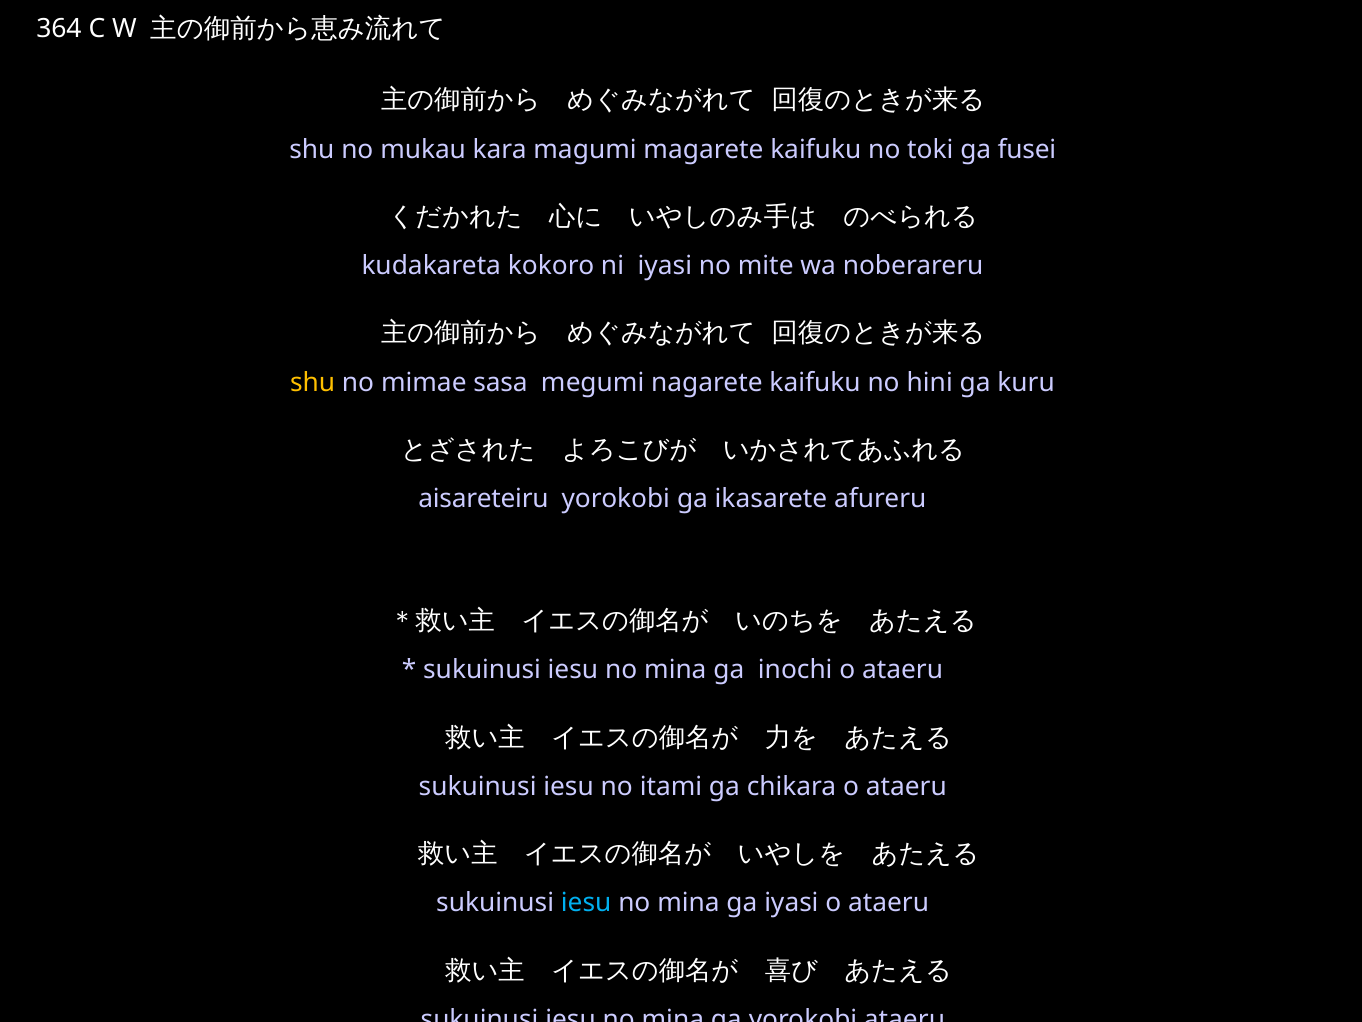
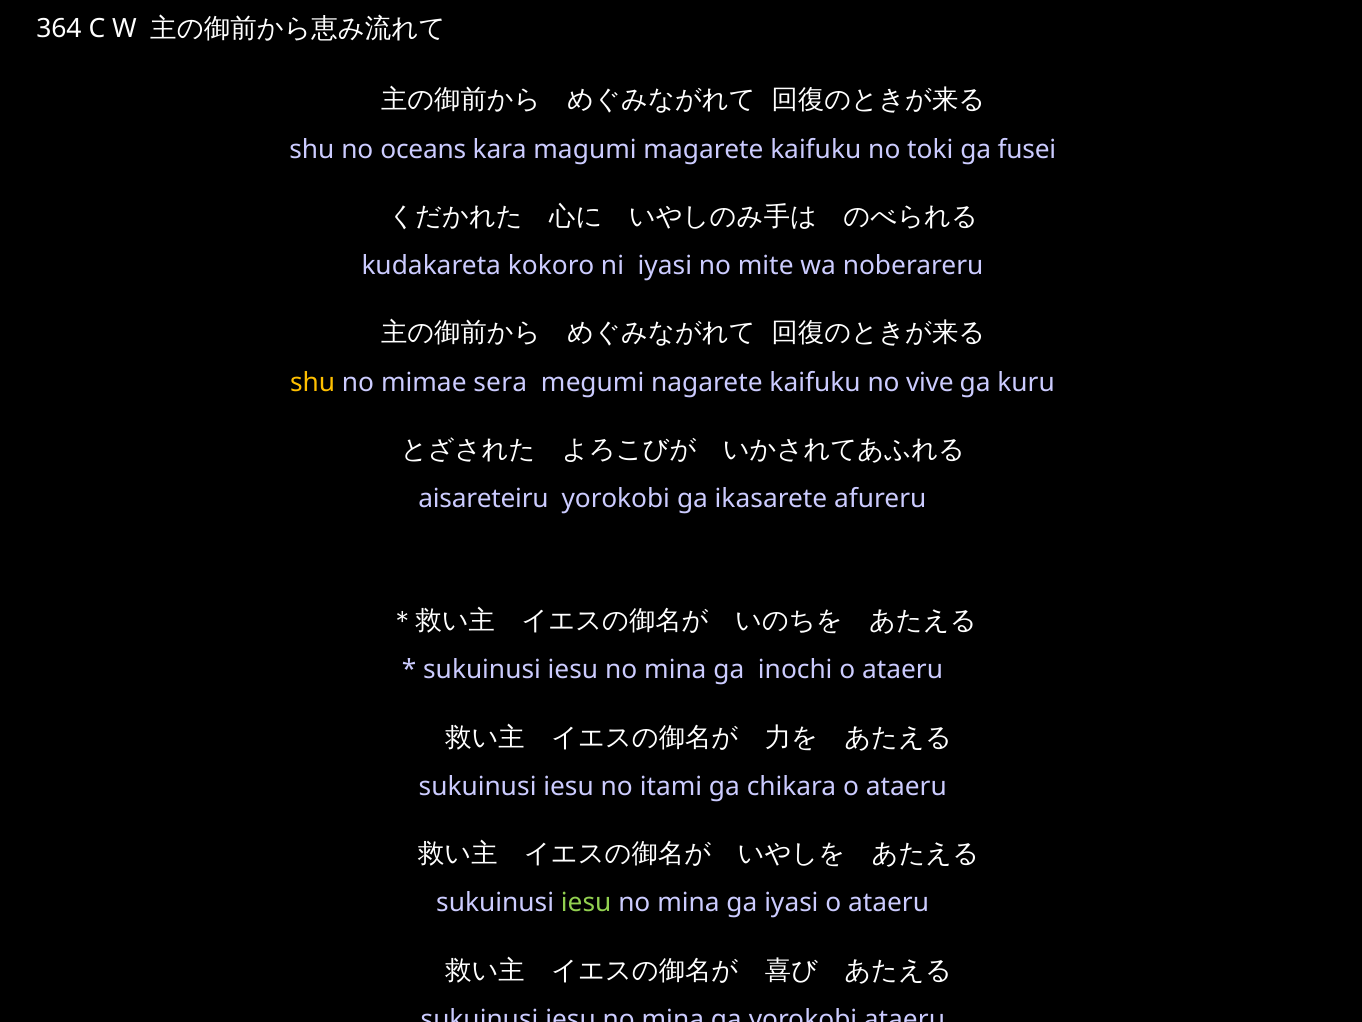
mukau: mukau -> oceans
sasa: sasa -> sera
hini: hini -> vive
iesu at (586, 903) colour: light blue -> light green
